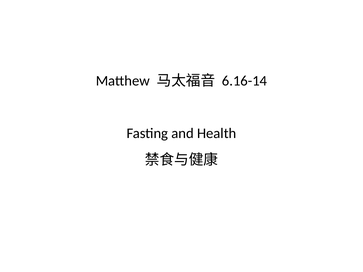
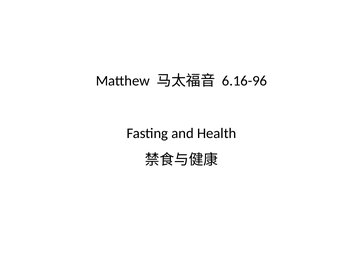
6.16-14: 6.16-14 -> 6.16-96
